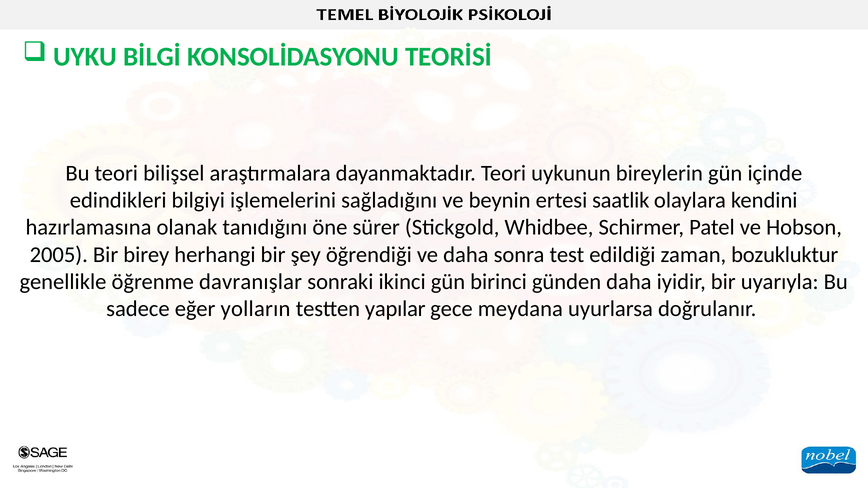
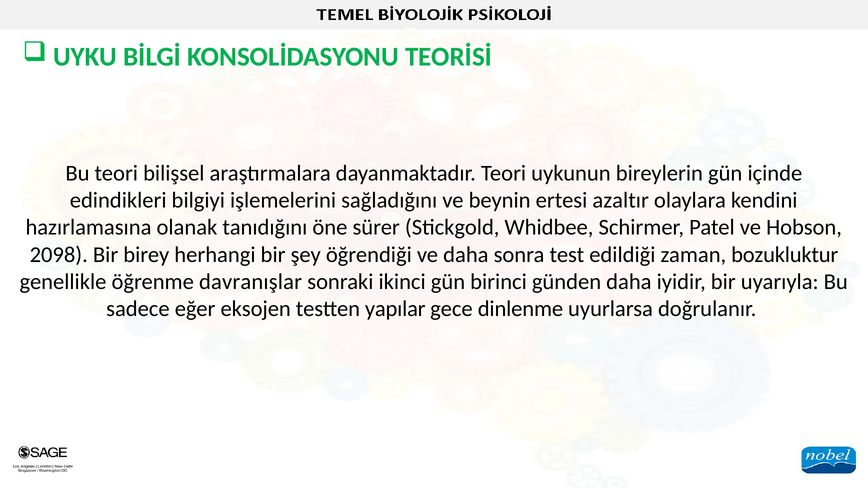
saatlik: saatlik -> azaltır
2005: 2005 -> 2098
yolların: yolların -> eksojen
meydana: meydana -> dinlenme
